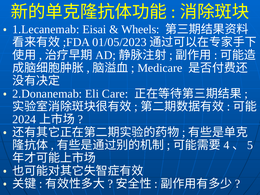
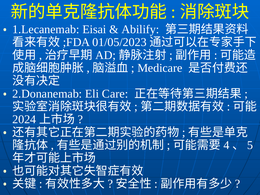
Wheels: Wheels -> Abilify
